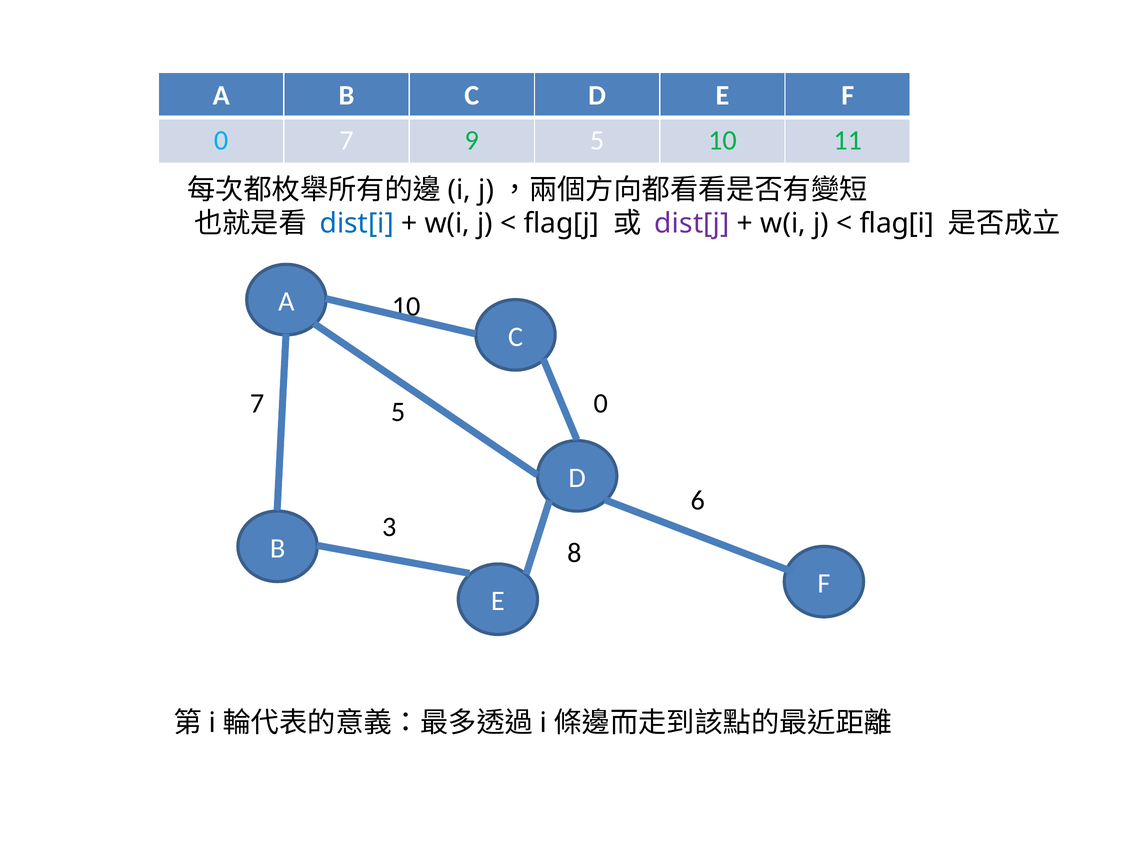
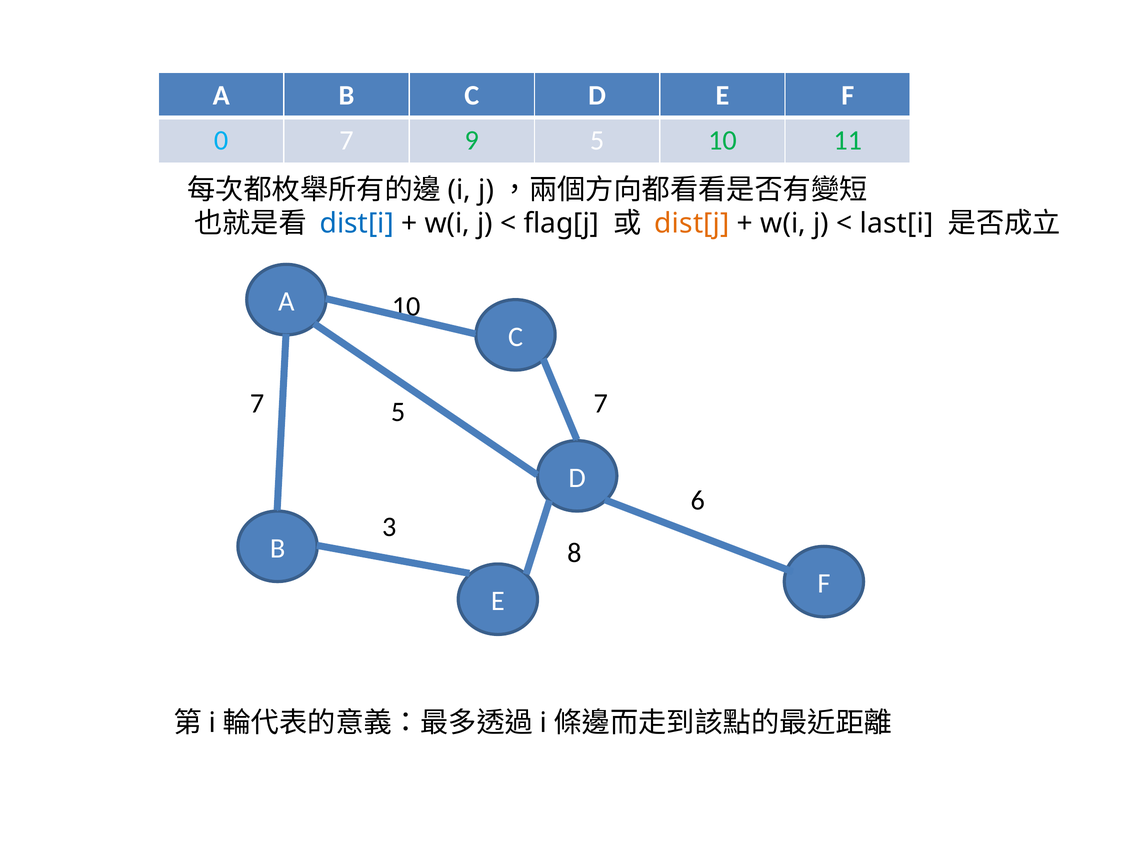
dist[j colour: purple -> orange
flag[i: flag[i -> last[i
0 at (601, 403): 0 -> 7
